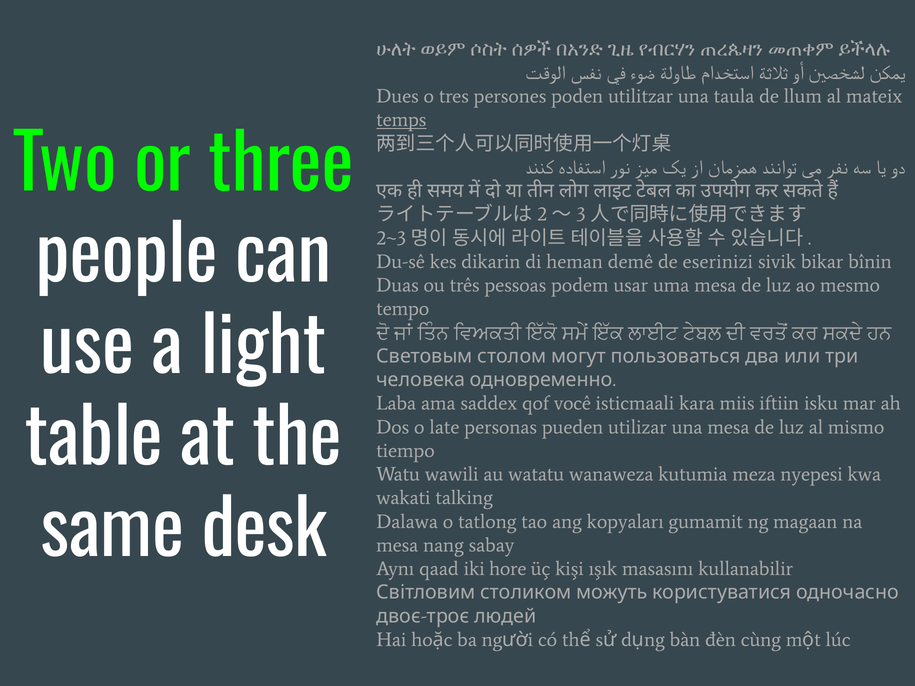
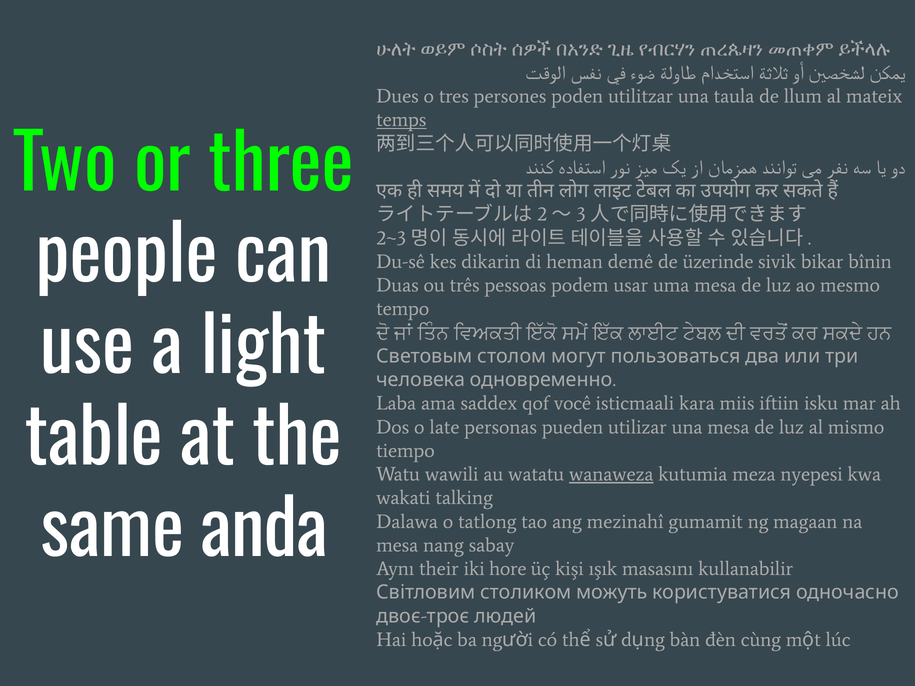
eserinizi: eserinizi -> üzerinde
wanaweza underline: none -> present
desk: desk -> anda
kopyaları: kopyaları -> mezinahî
qaad: qaad -> their
